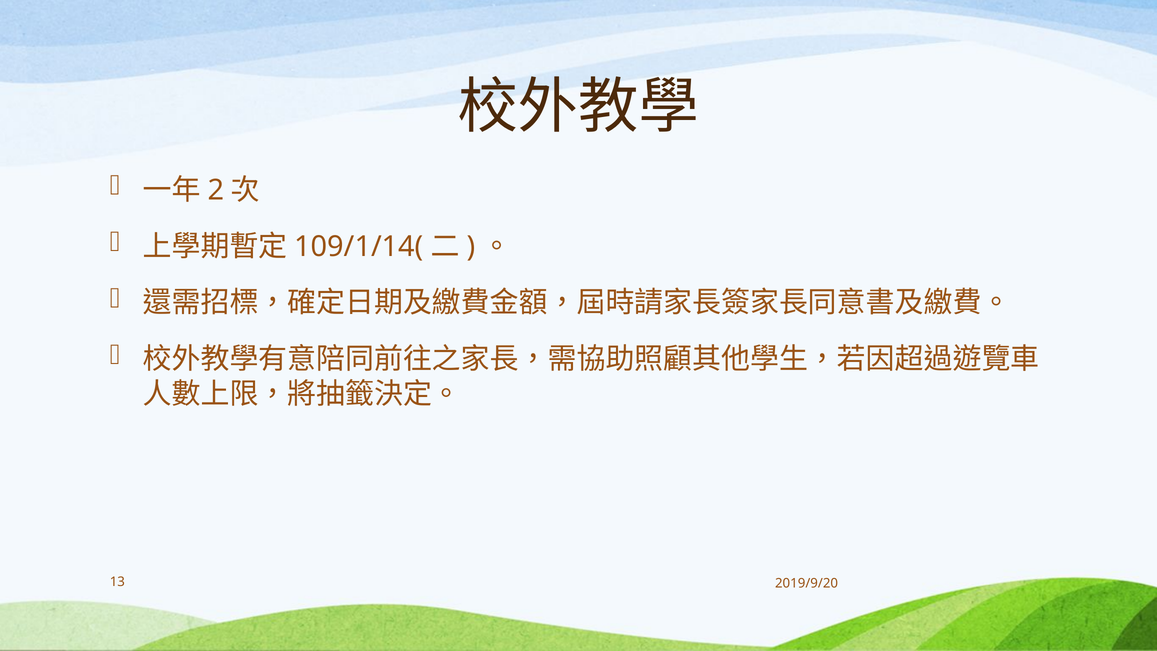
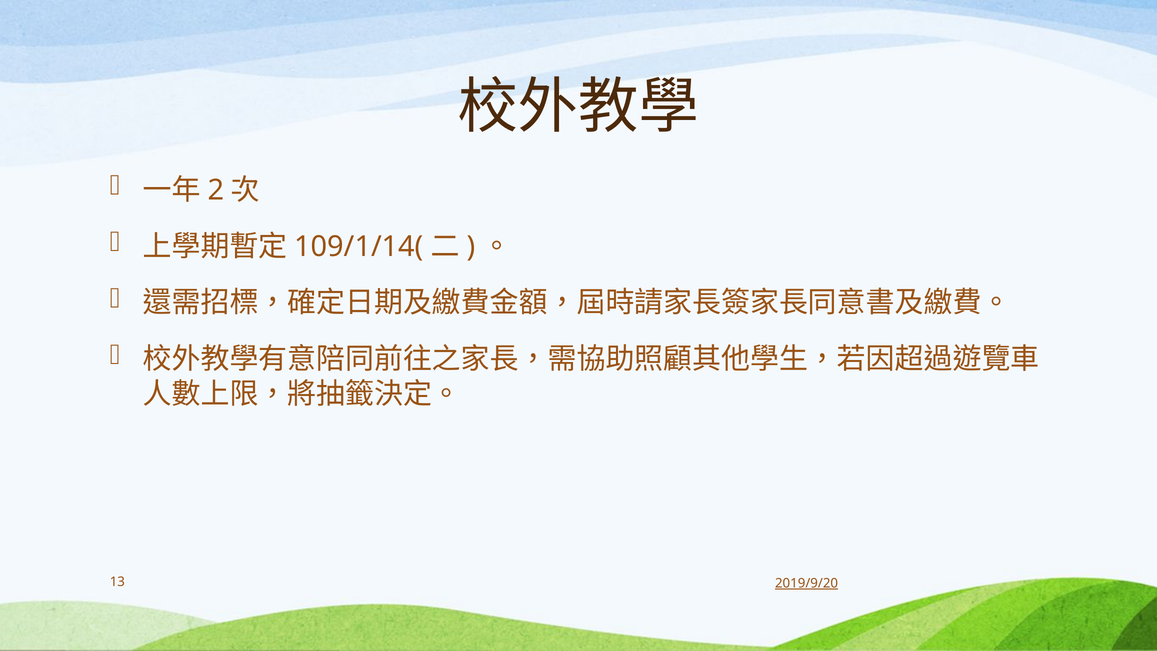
2019/9/20 underline: none -> present
